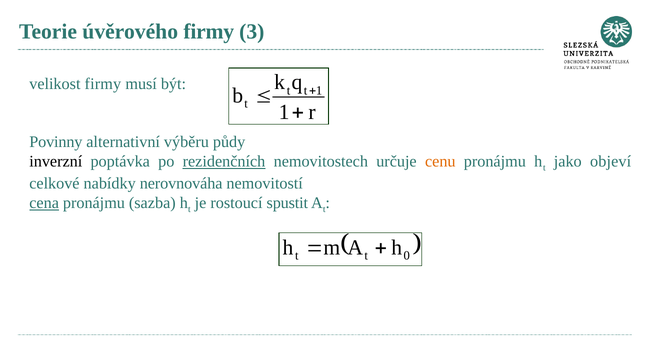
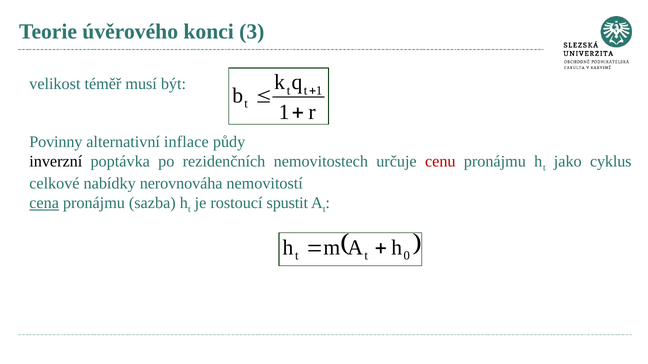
úvěrového firmy: firmy -> konci
velikost firmy: firmy -> téměř
výběru: výběru -> inflace
rezidenčních underline: present -> none
cenu colour: orange -> red
objeví: objeví -> cyklus
